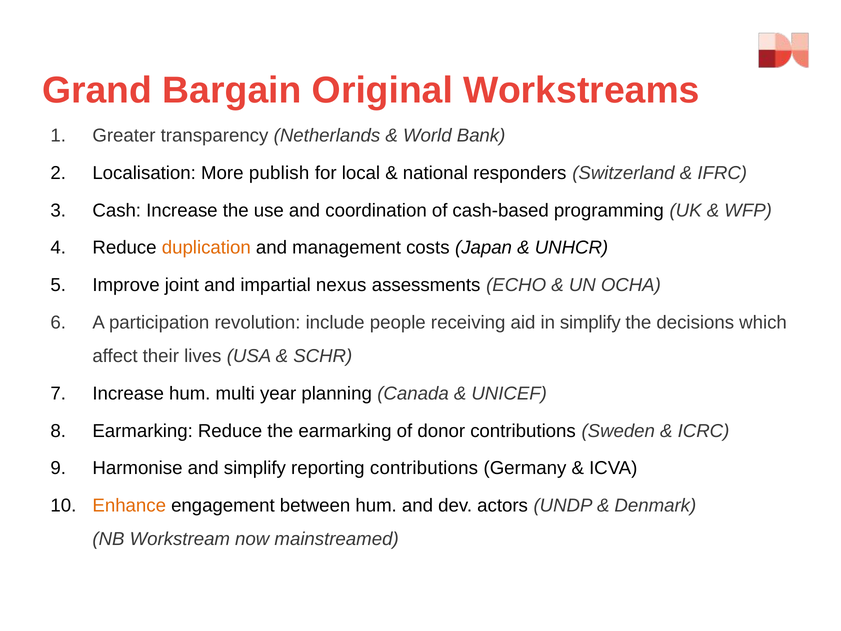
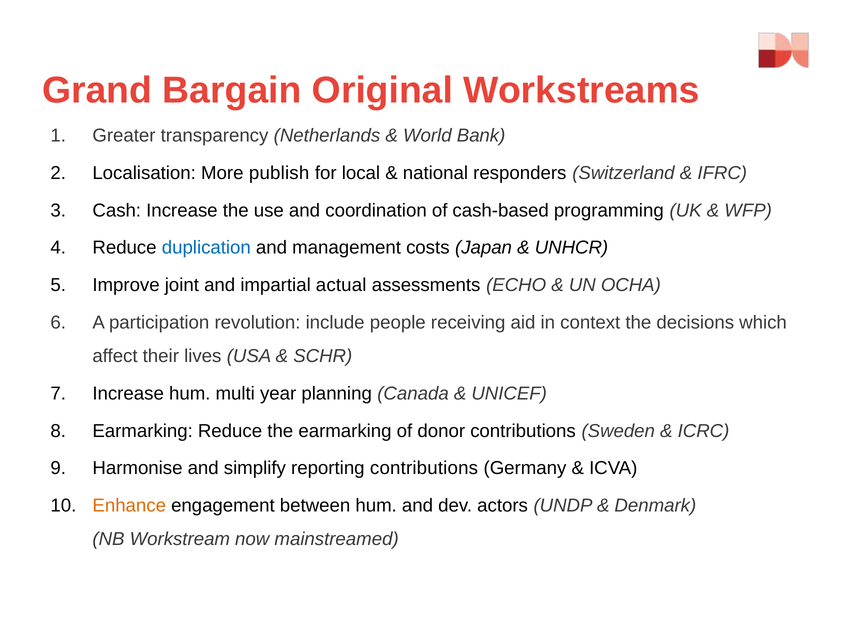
duplication colour: orange -> blue
nexus: nexus -> actual
in simplify: simplify -> context
